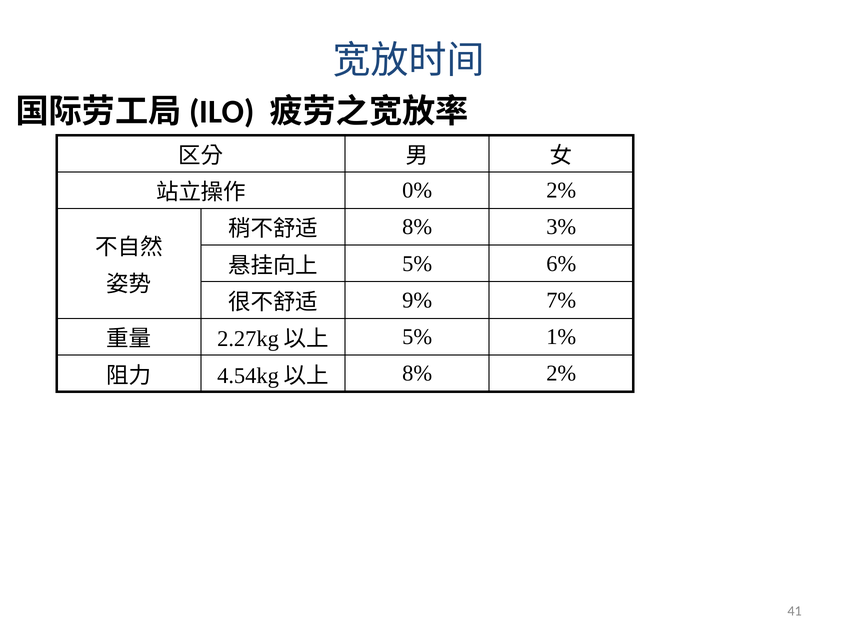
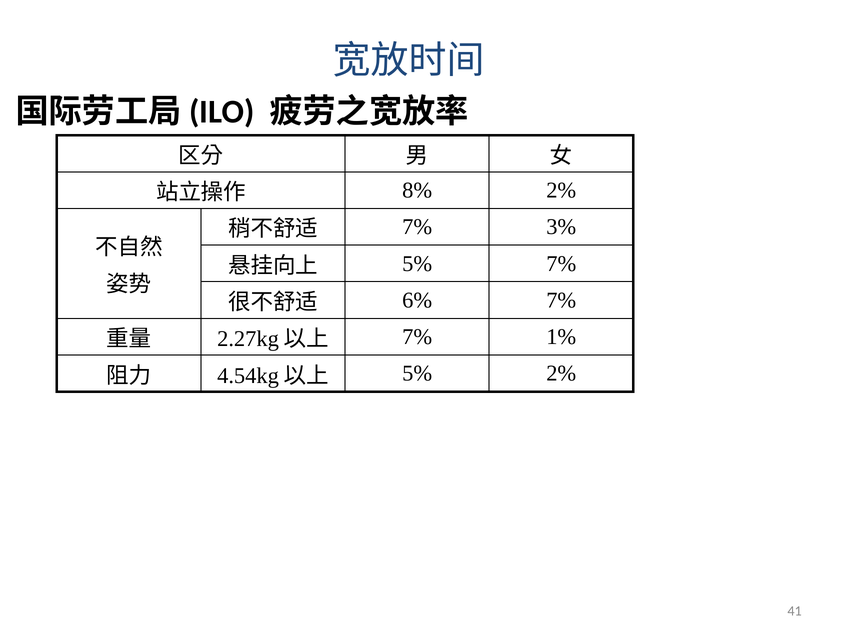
0%: 0% -> 8%
8% at (417, 227): 8% -> 7%
5% 6%: 6% -> 7%
9%: 9% -> 6%
5% at (417, 337): 5% -> 7%
8% at (417, 373): 8% -> 5%
